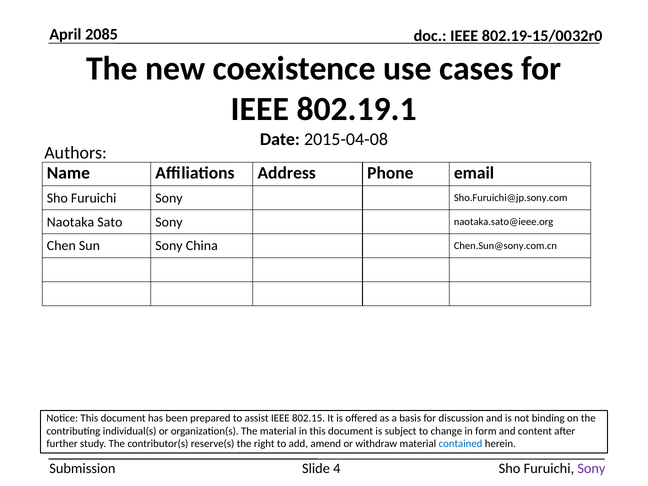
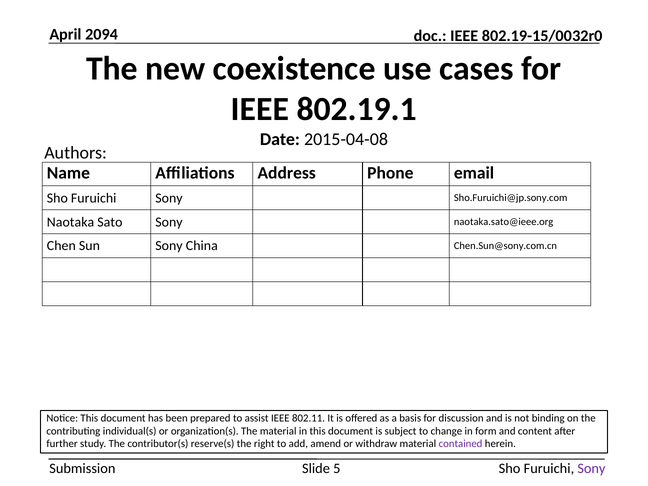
2085: 2085 -> 2094
802.15: 802.15 -> 802.11
contained colour: blue -> purple
4: 4 -> 5
